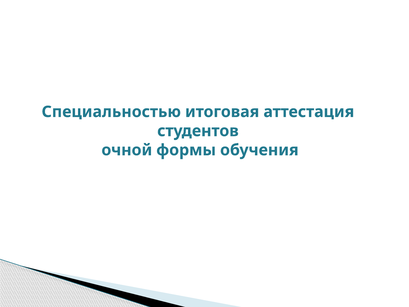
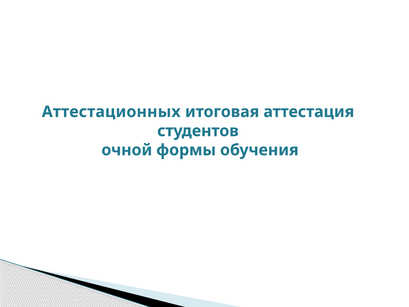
Специальностью: Специальностью -> Аттестационных
